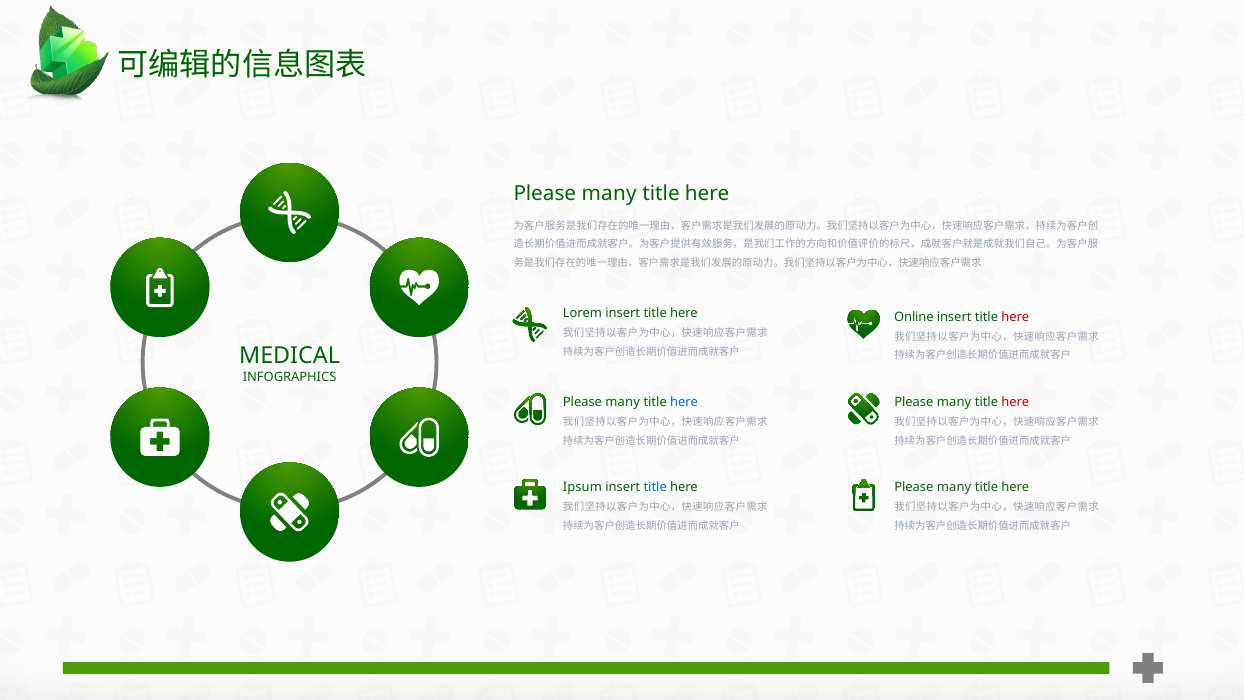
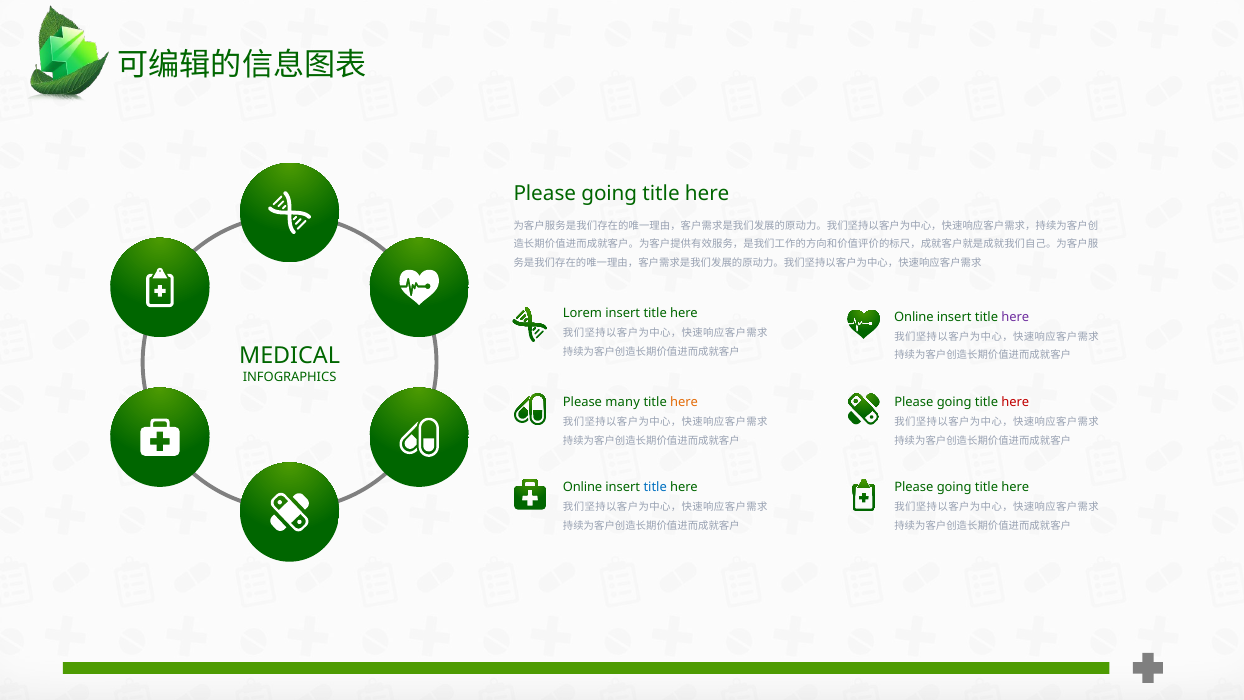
many at (609, 194): many -> going
here at (1015, 317) colour: red -> purple
here at (684, 402) colour: blue -> orange
many at (954, 402): many -> going
Ipsum at (582, 487): Ipsum -> Online
many at (954, 487): many -> going
